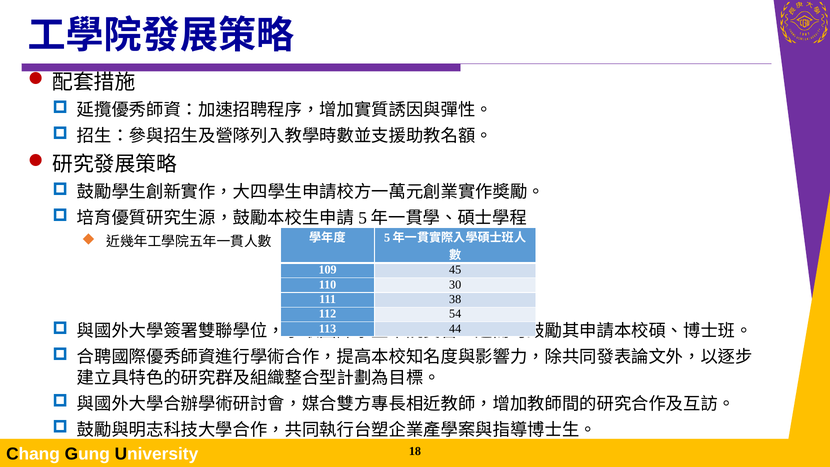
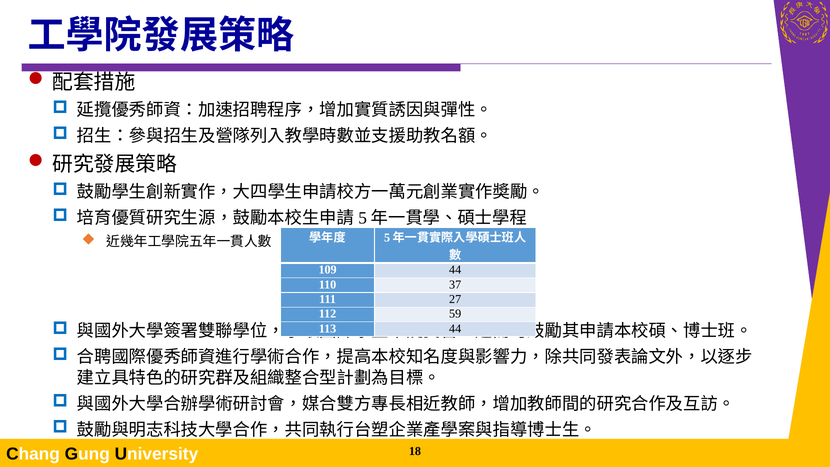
109 45: 45 -> 44
30: 30 -> 37
38: 38 -> 27
54: 54 -> 59
